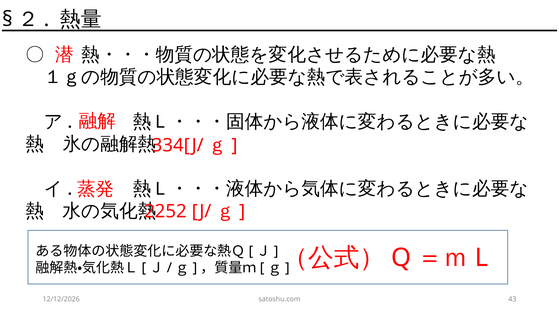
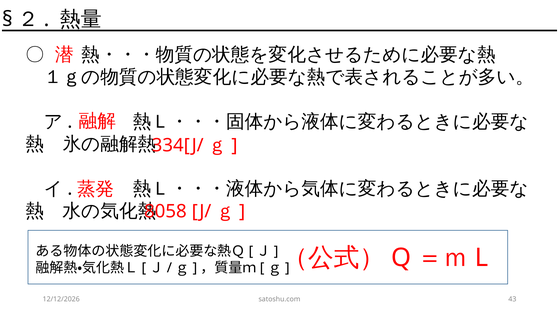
2252: 2252 -> 8058
